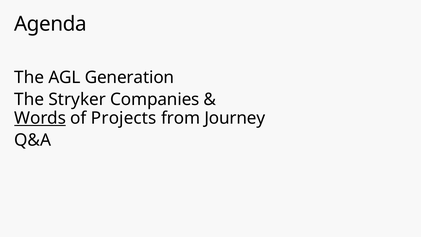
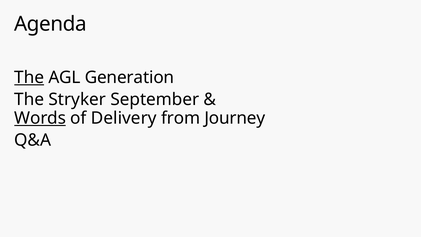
The at (29, 77) underline: none -> present
Companies: Companies -> September
Projects: Projects -> Delivery
